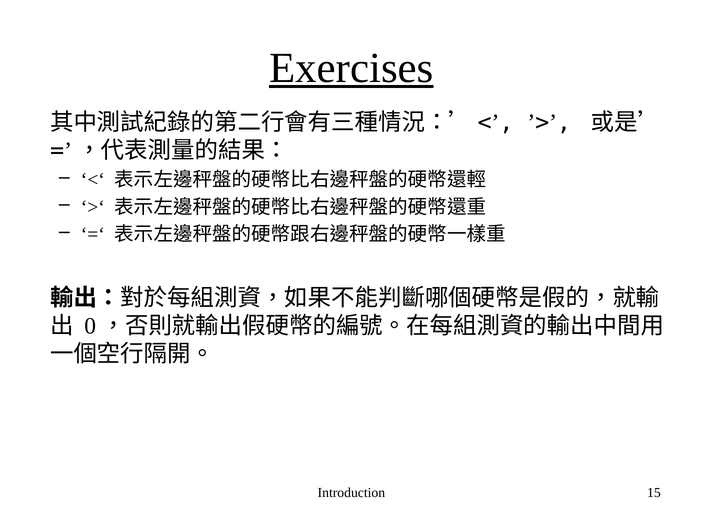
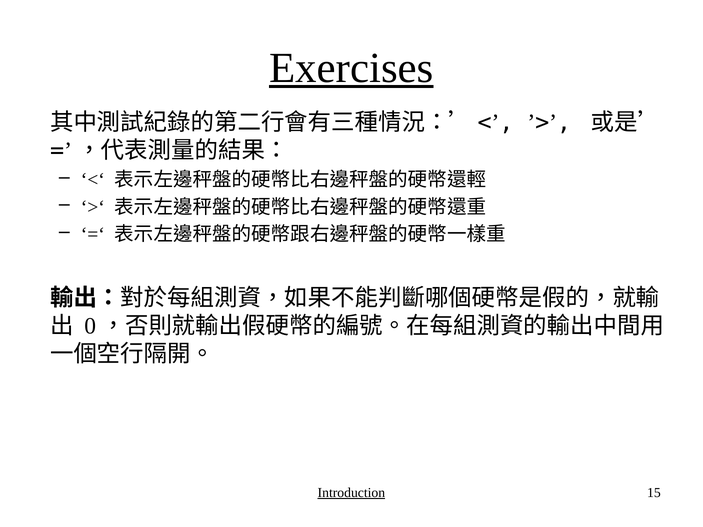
Introduction underline: none -> present
